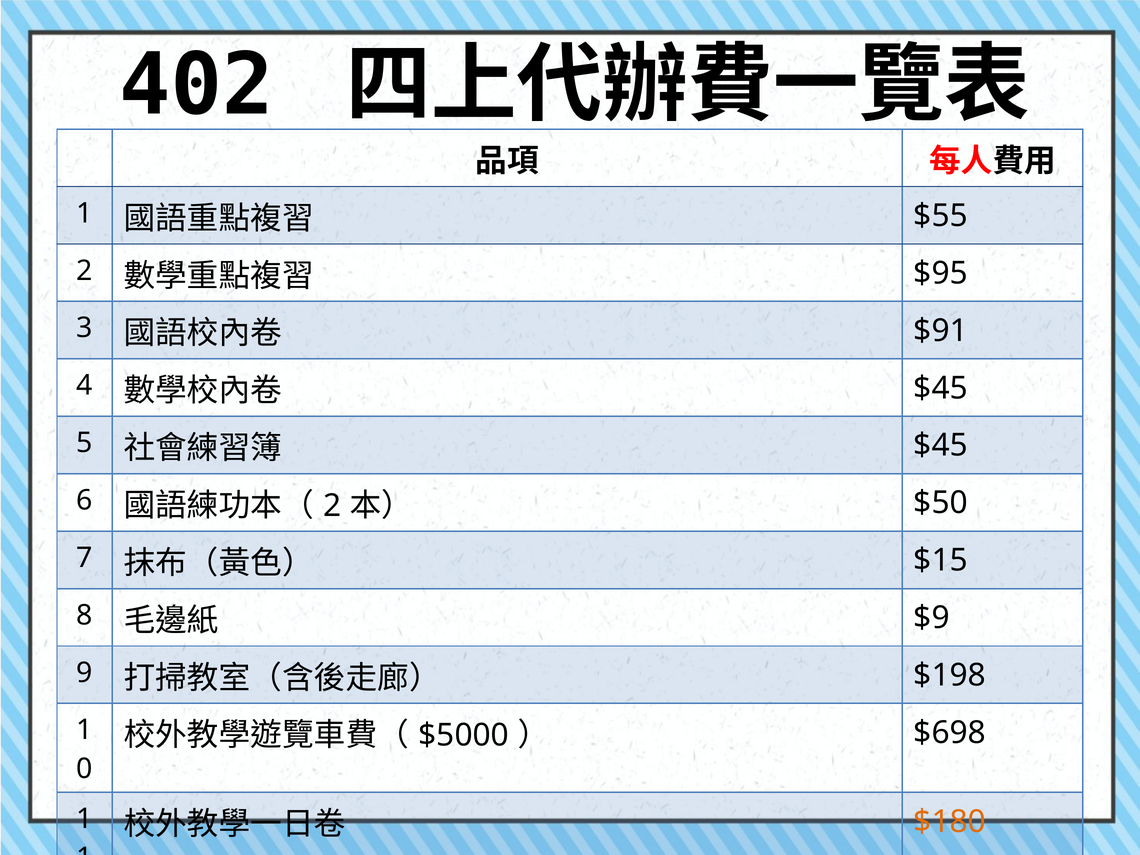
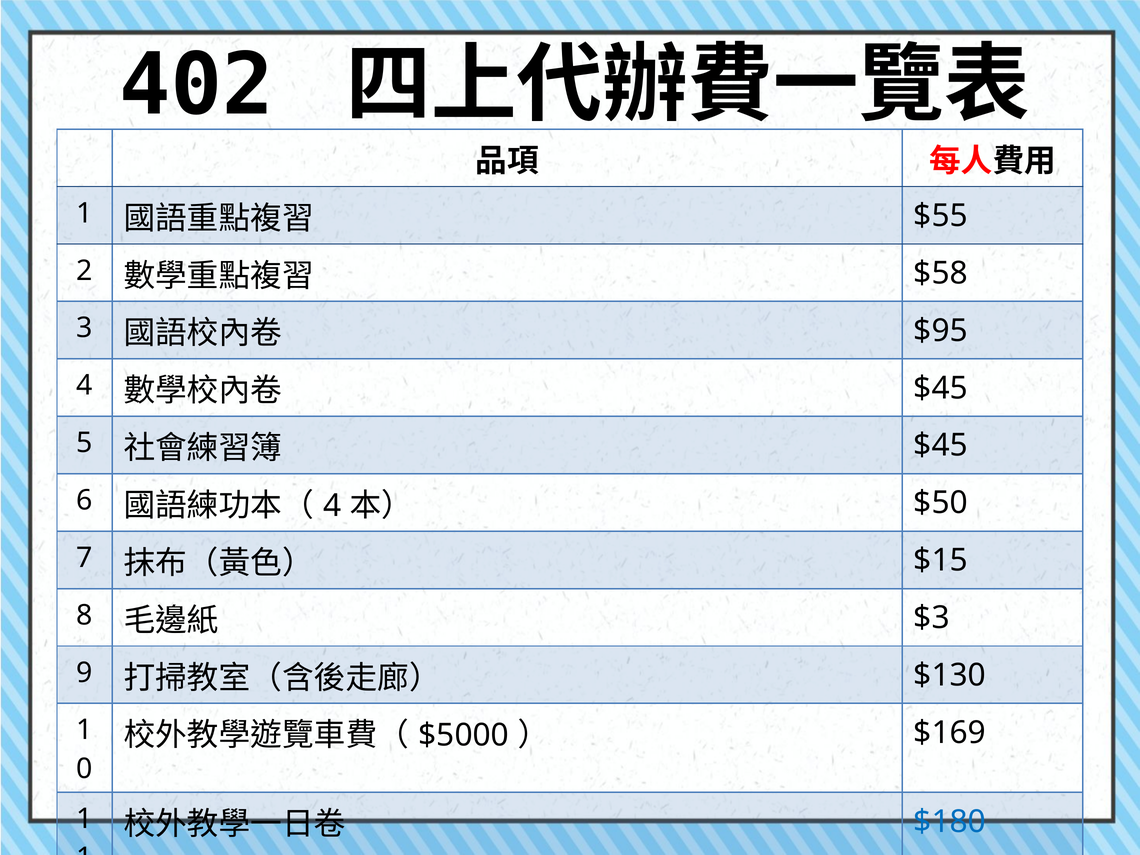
$95: $95 -> $58
$91: $91 -> $95
2 at (332, 506): 2 -> 4
$9: $9 -> $3
$198: $198 -> $130
$698: $698 -> $169
$180 colour: orange -> blue
